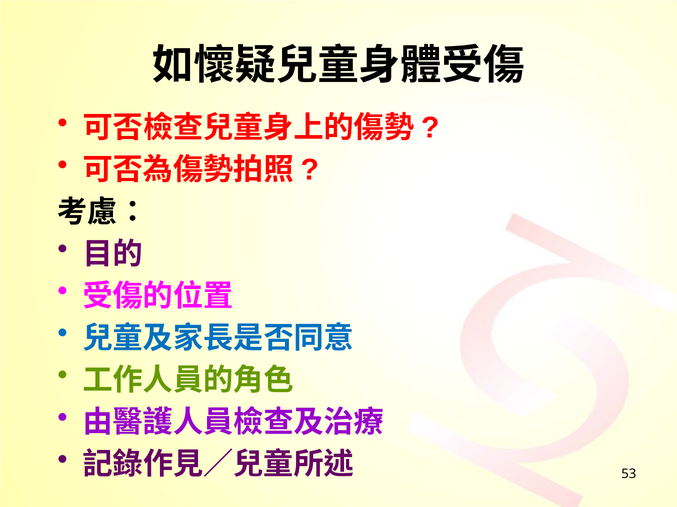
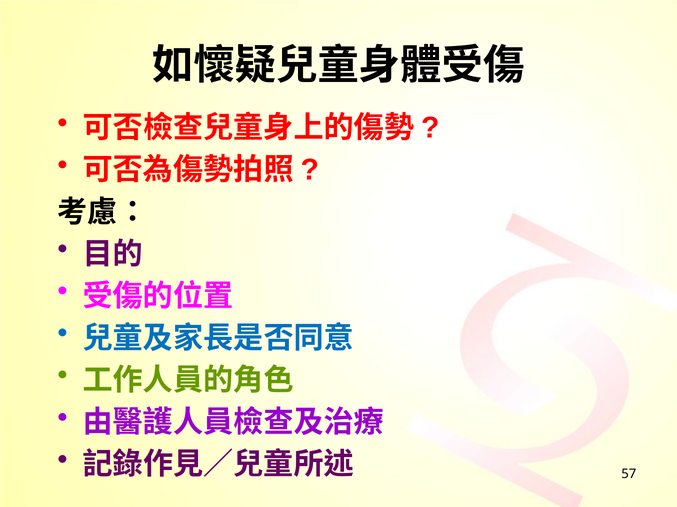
53: 53 -> 57
